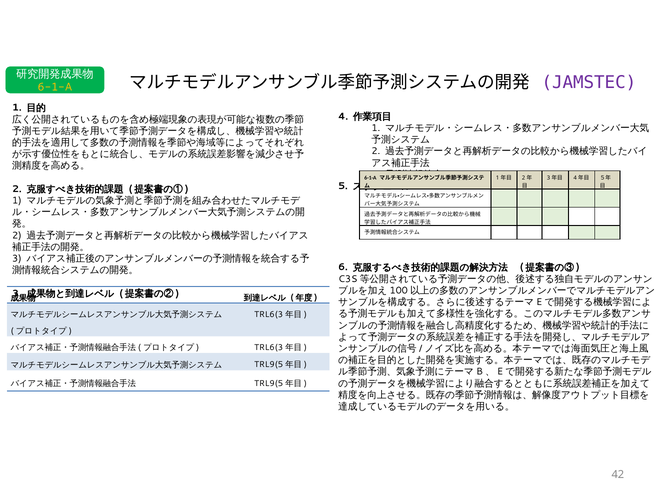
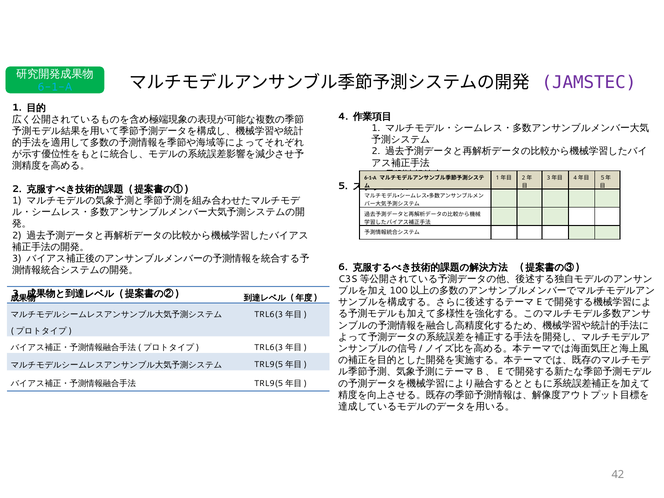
6-1-A at (55, 87) colour: yellow -> light blue
